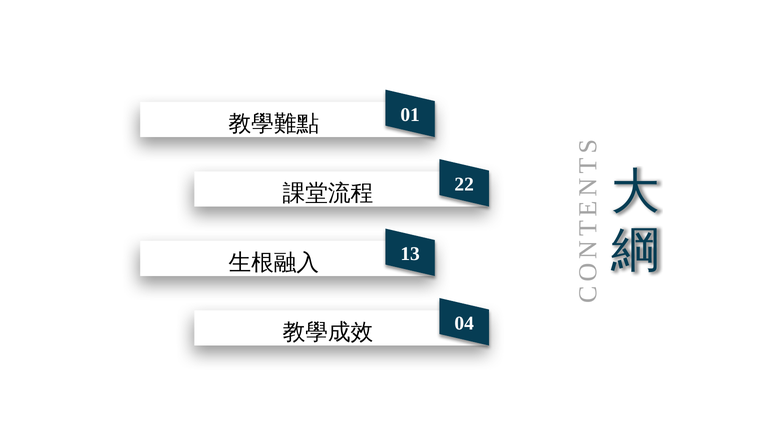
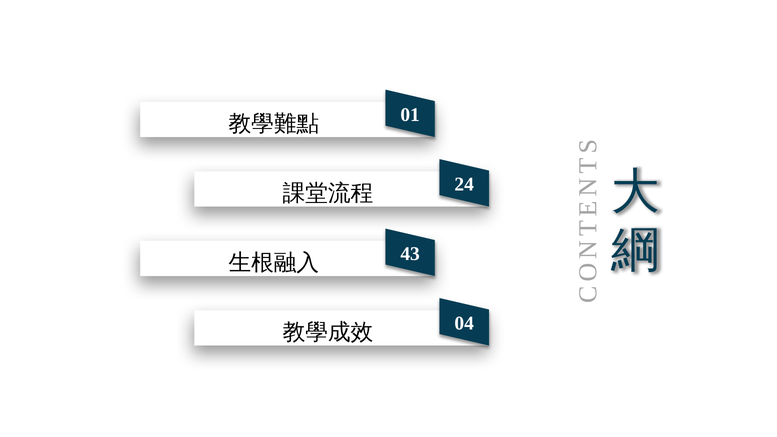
22: 22 -> 24
13: 13 -> 43
